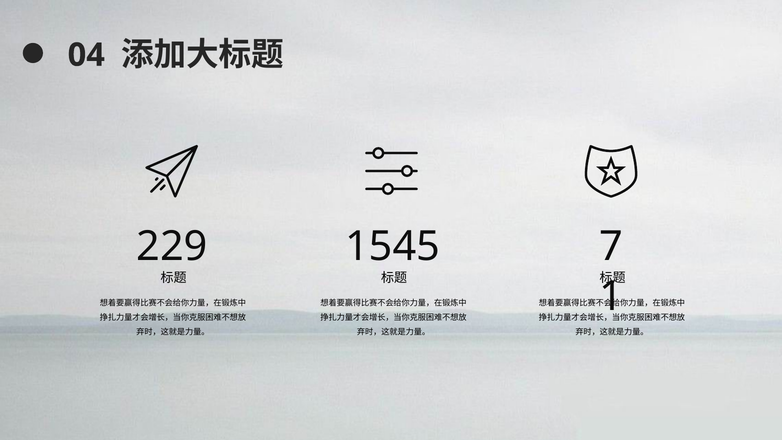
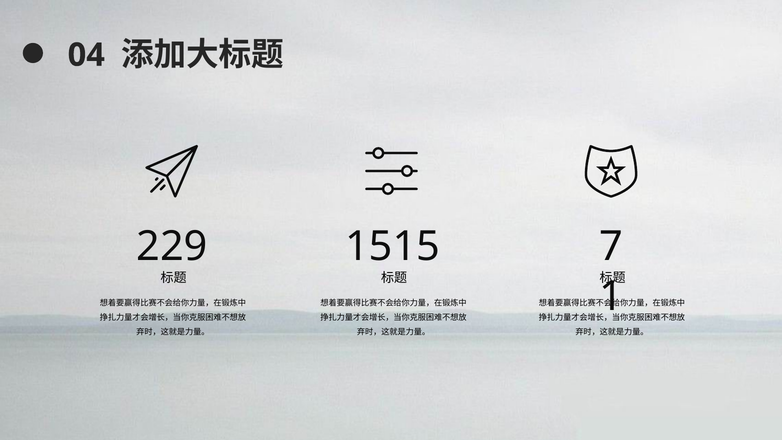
1545: 1545 -> 1515
